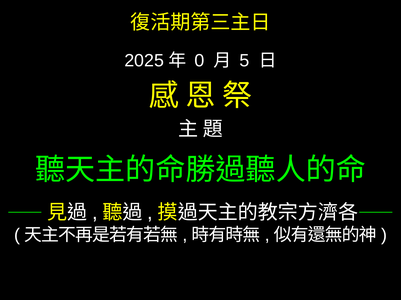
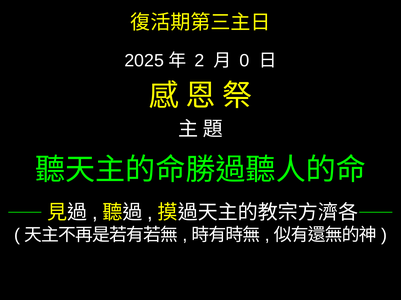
0: 0 -> 2
5: 5 -> 0
